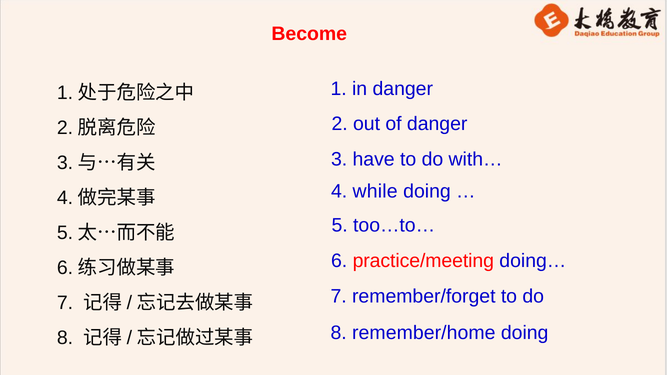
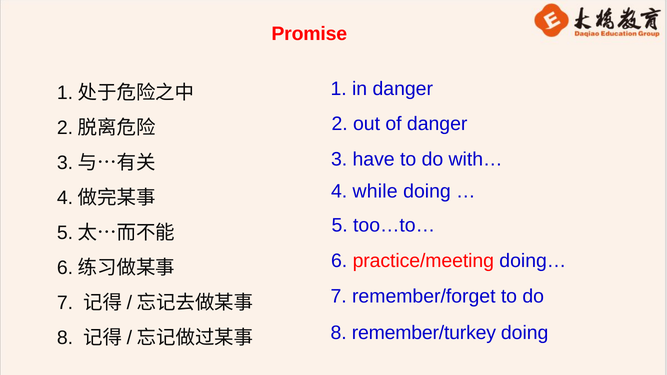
Become: Become -> Promise
remember/home: remember/home -> remember/turkey
